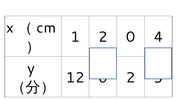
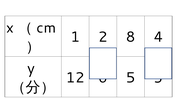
0: 0 -> 8
2 at (131, 78): 2 -> 5
